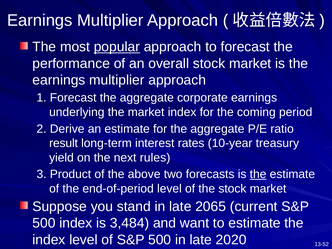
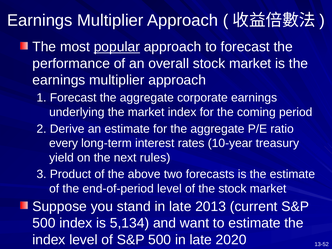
result: result -> every
the at (258, 174) underline: present -> none
2065: 2065 -> 2013
3,484: 3,484 -> 5,134
